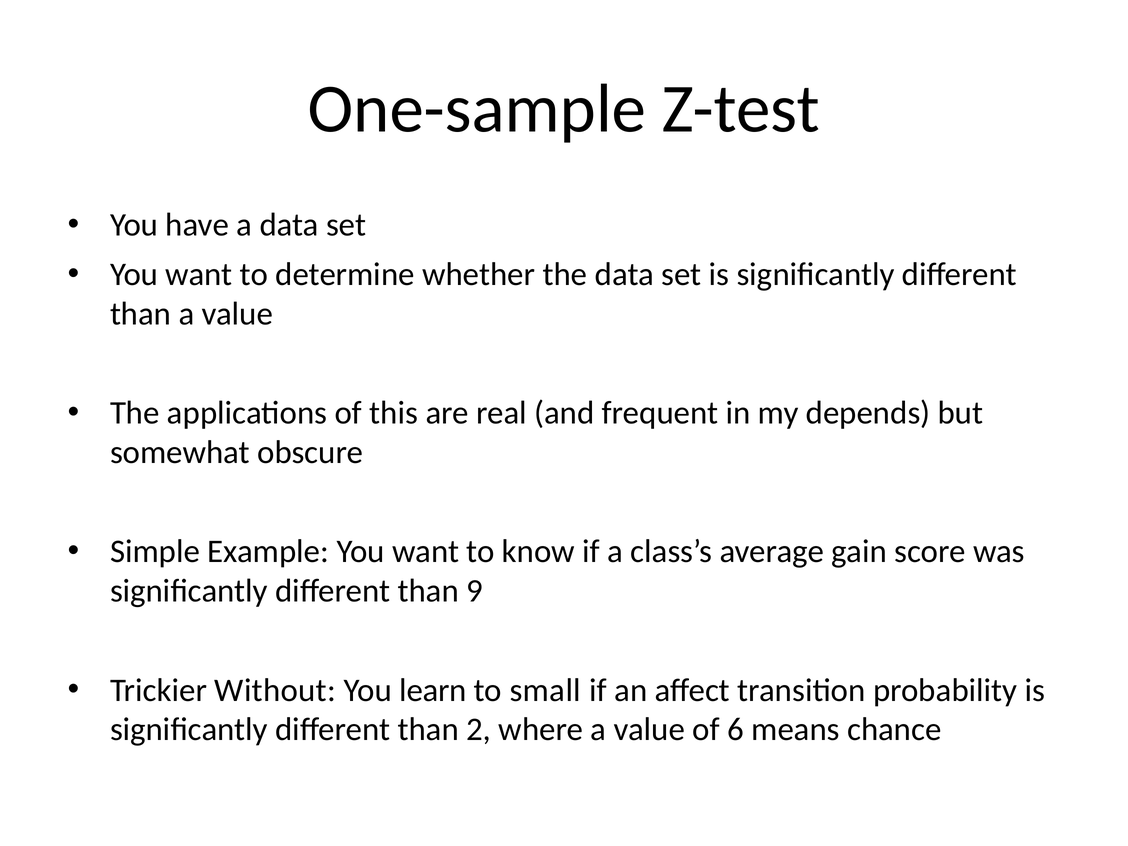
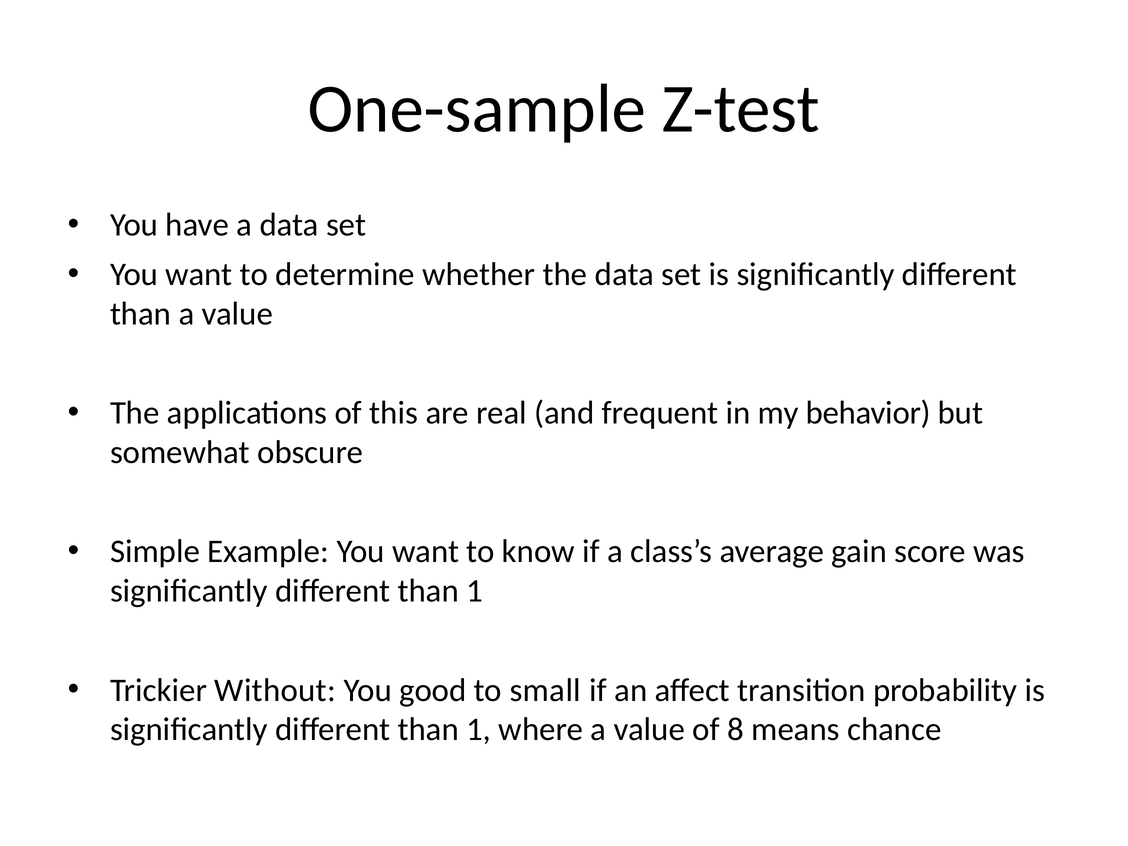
depends: depends -> behavior
9 at (475, 591): 9 -> 1
learn: learn -> good
2 at (479, 730): 2 -> 1
6: 6 -> 8
